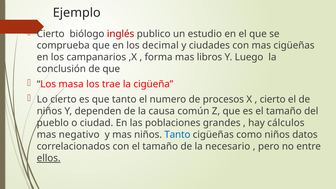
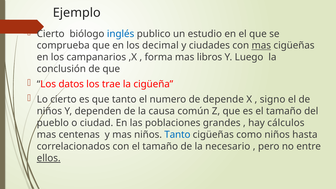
inglés colour: red -> blue
mas at (261, 46) underline: none -> present
masa: masa -> datos
procesos: procesos -> depende
cierto at (273, 99): cierto -> signo
negativo: negativo -> centenas
datos: datos -> hasta
